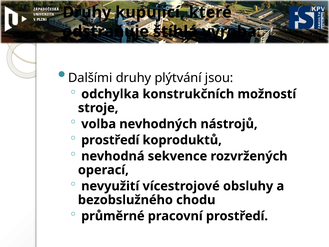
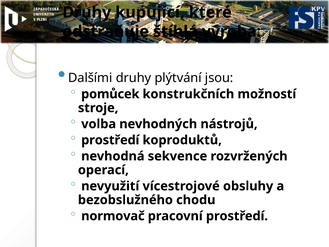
odchylka: odchylka -> pomůcek
průměrné: průměrné -> normovač
